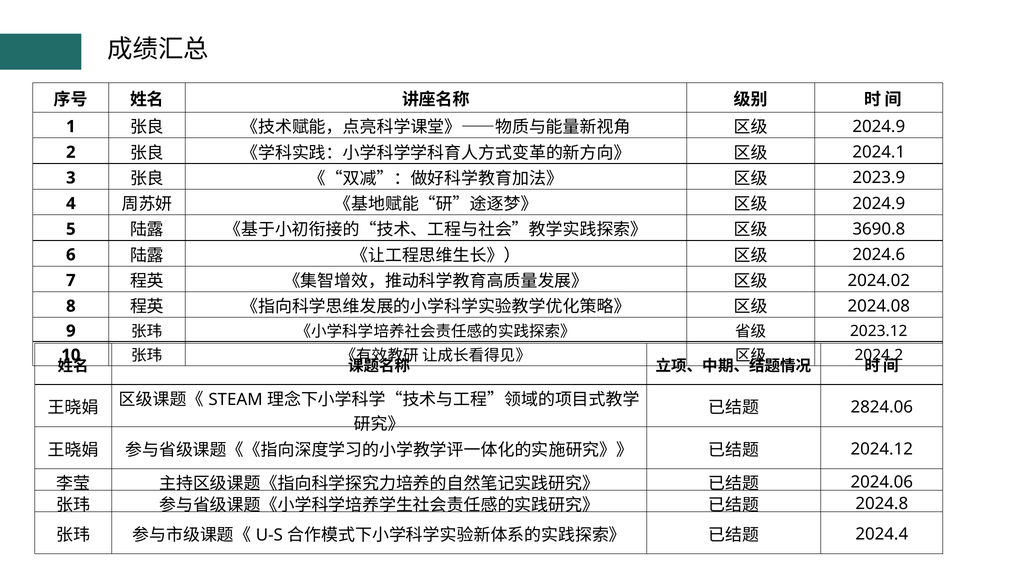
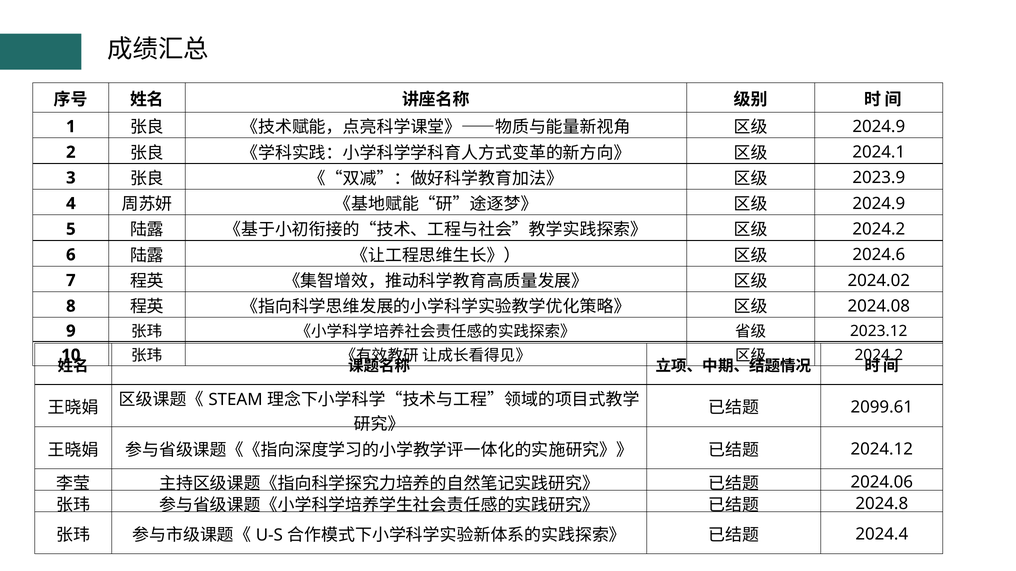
3690.8 at (879, 229): 3690.8 -> 2024.2
2824.06: 2824.06 -> 2099.61
